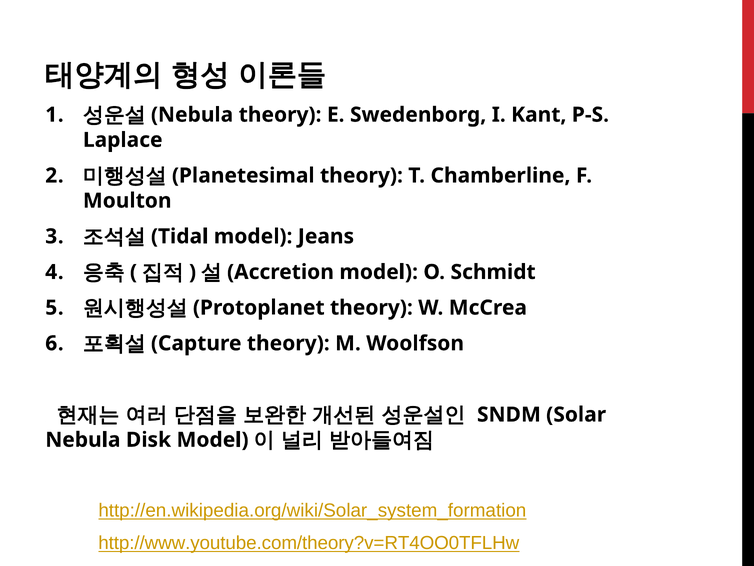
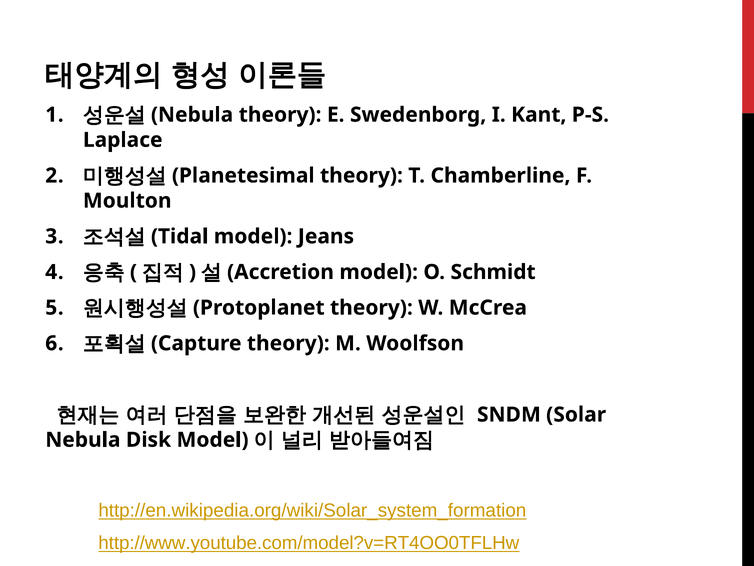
http://www.youtube.com/theory?v=RT4OO0TFLHw: http://www.youtube.com/theory?v=RT4OO0TFLHw -> http://www.youtube.com/model?v=RT4OO0TFLHw
